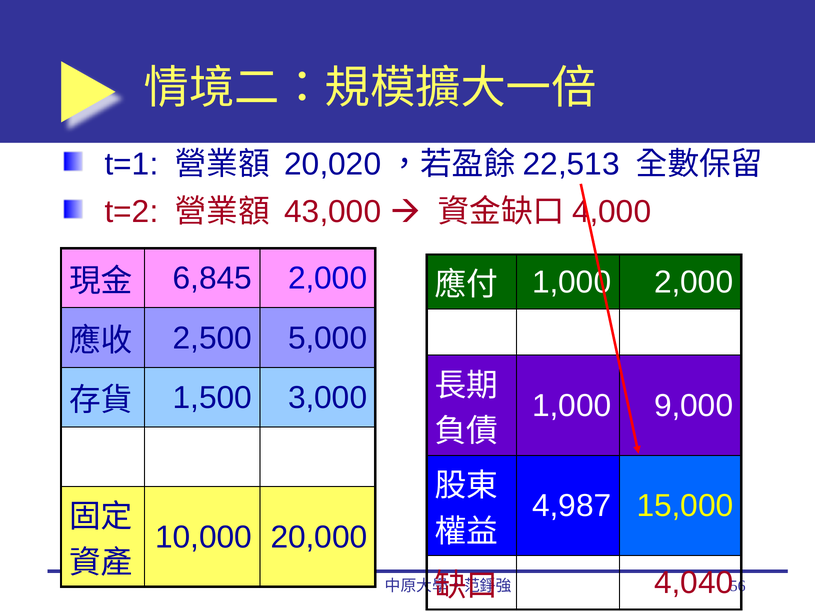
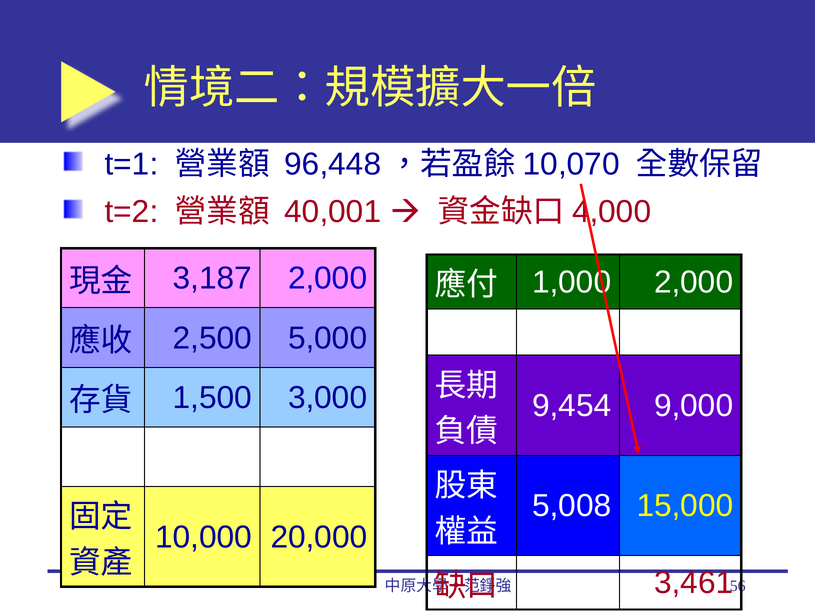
20,020: 20,020 -> 96,448
22,513: 22,513 -> 10,070
43,000: 43,000 -> 40,001
6,845: 6,845 -> 3,187
1,000 at (572, 405): 1,000 -> 9,454
4,987: 4,987 -> 5,008
4,040: 4,040 -> 3,461
